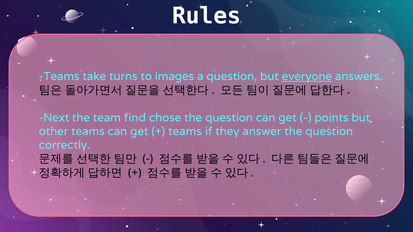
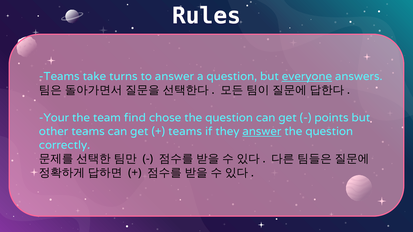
to images: images -> answer
Next: Next -> Your
answer at (262, 132) underline: none -> present
